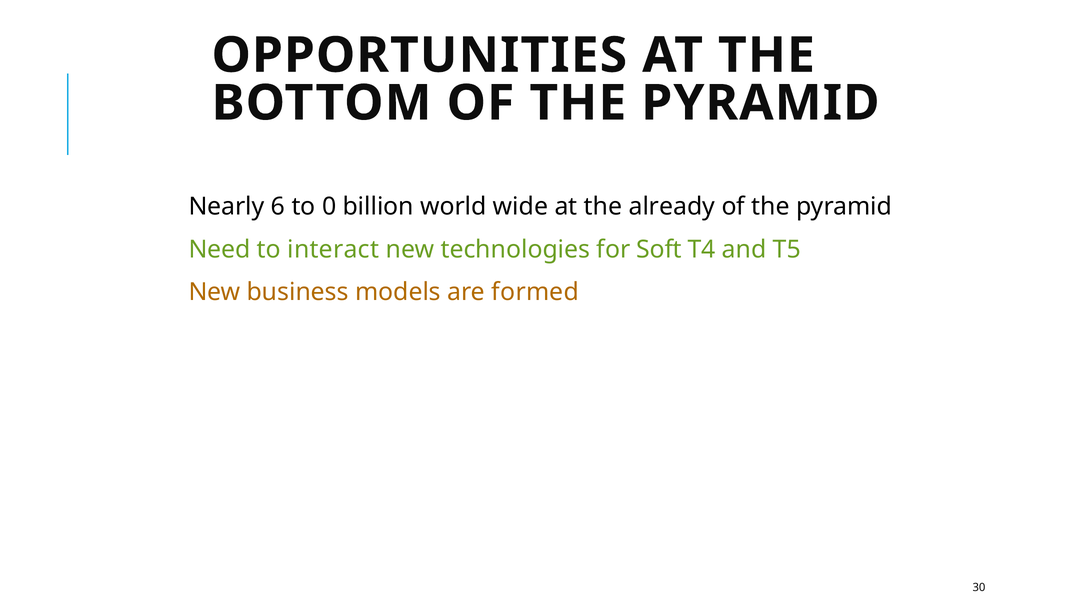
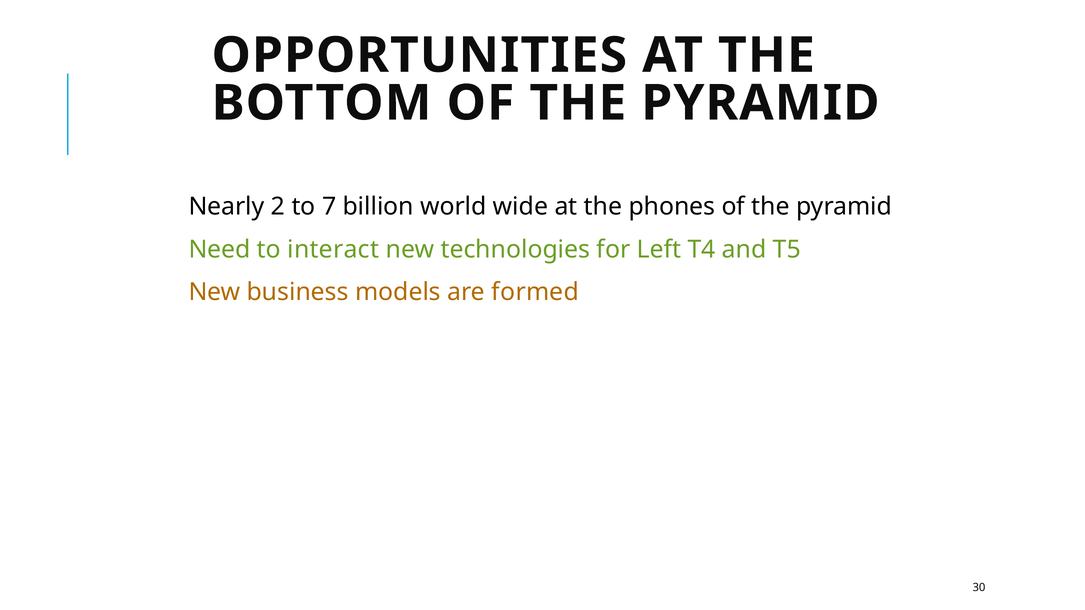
6: 6 -> 2
0: 0 -> 7
already: already -> phones
Soft: Soft -> Left
